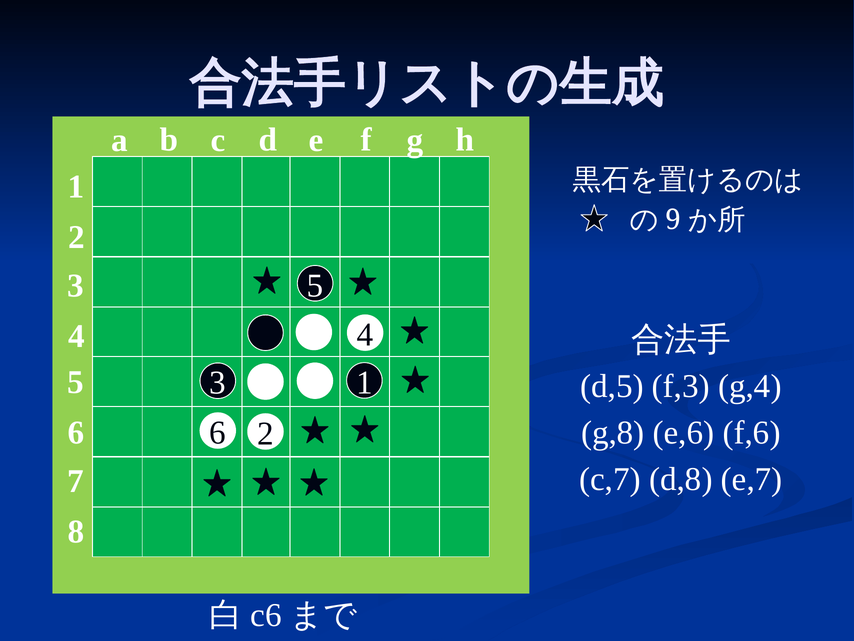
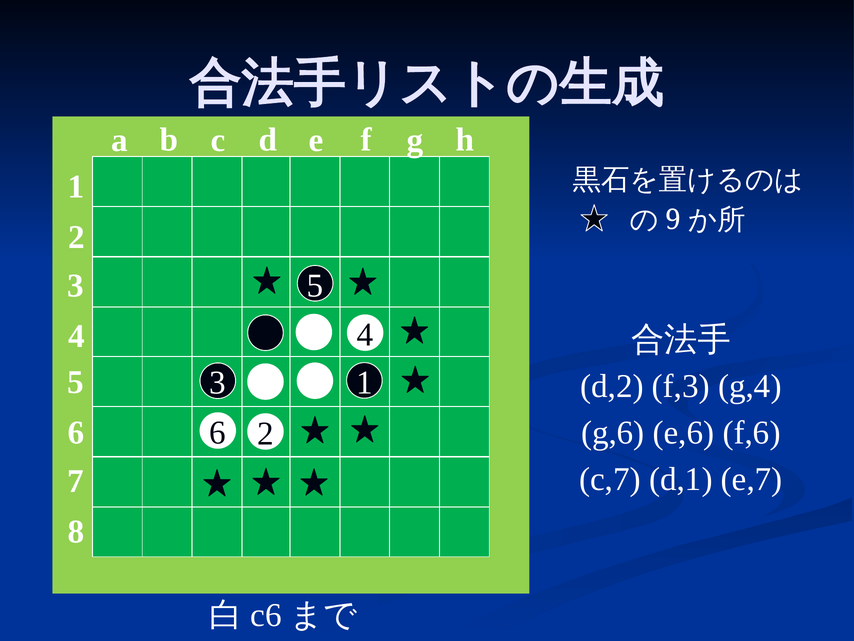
d,5: d,5 -> d,2
g,8: g,8 -> g,6
d,8: d,8 -> d,1
